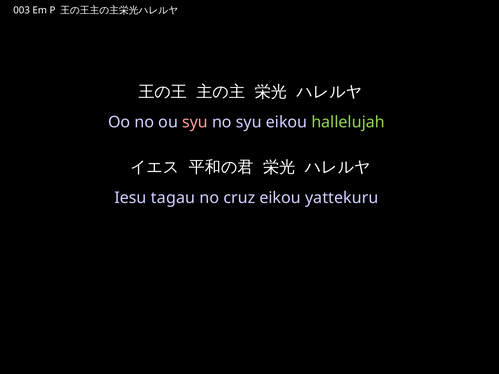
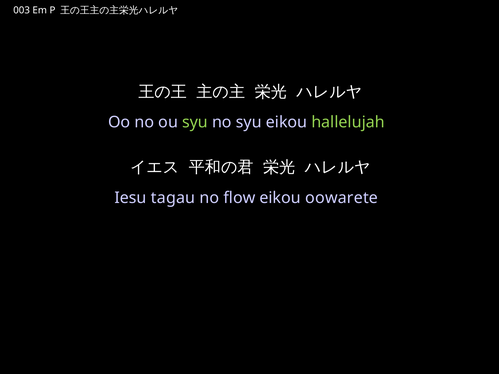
syu at (195, 122) colour: pink -> light green
cruz: cruz -> flow
yattekuru: yattekuru -> oowarete
